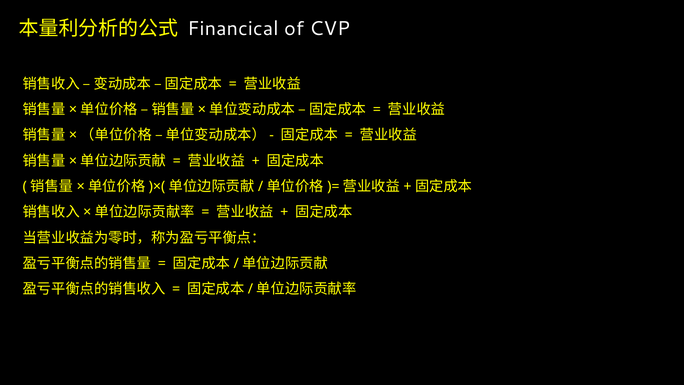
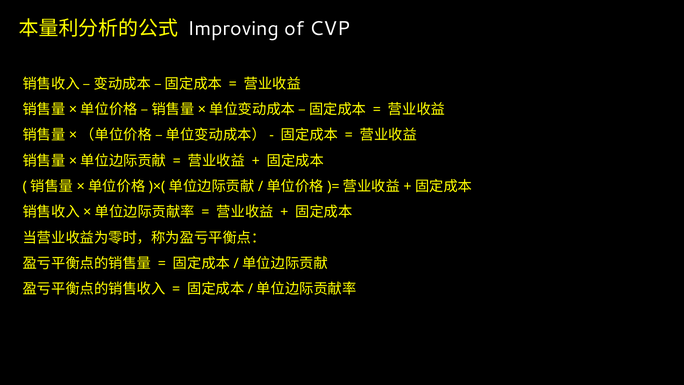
Financical: Financical -> Improving
